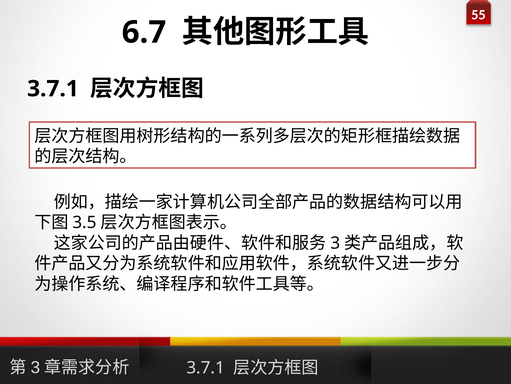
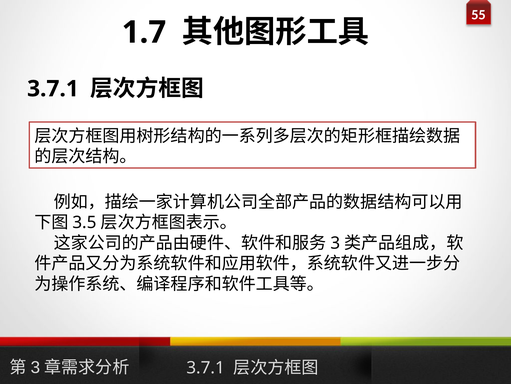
6.7: 6.7 -> 1.7
